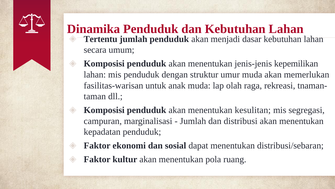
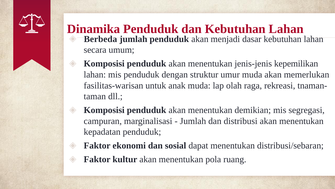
Tertentu: Tertentu -> Berbeda
kesulitan: kesulitan -> demikian
